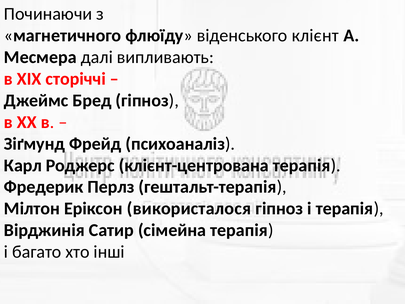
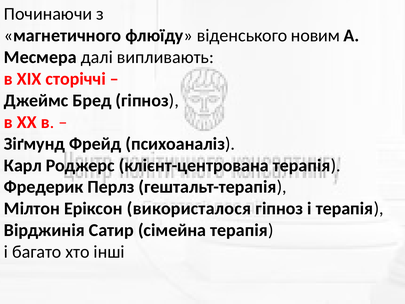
клієнт: клієнт -> новим
